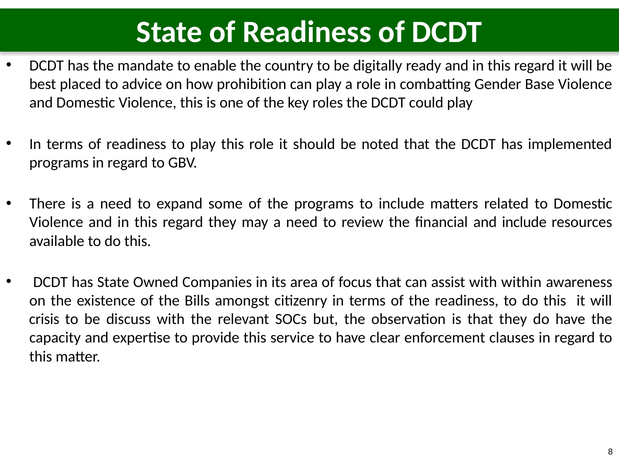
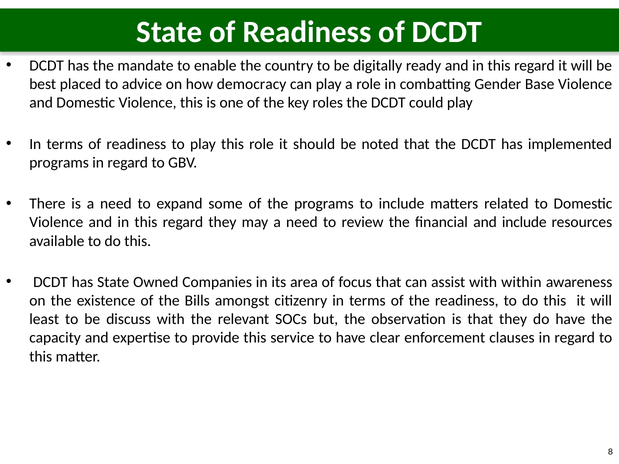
prohibition: prohibition -> democracy
crisis: crisis -> least
